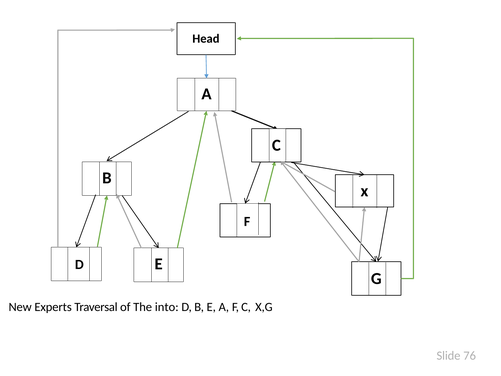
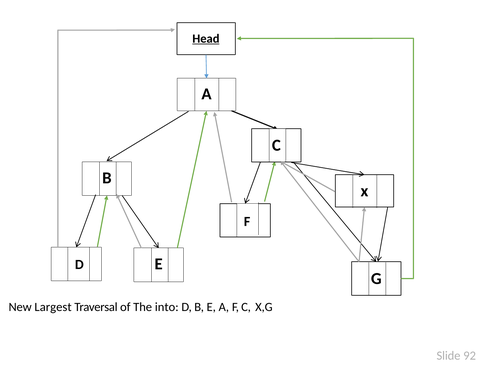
Head underline: none -> present
Experts: Experts -> Largest
76: 76 -> 92
